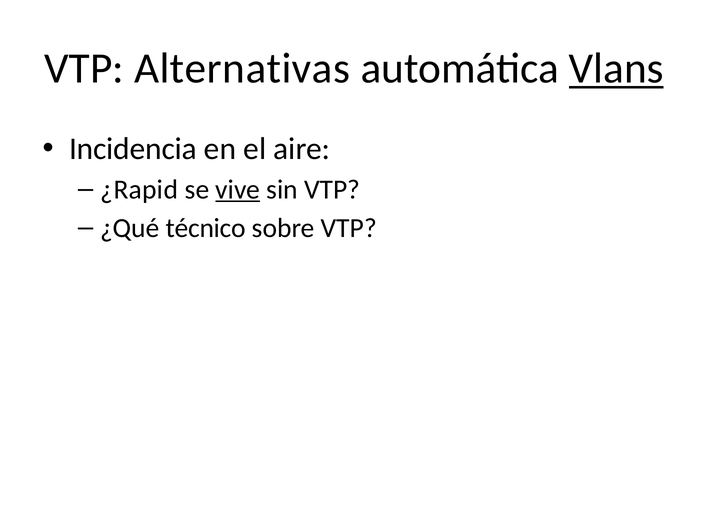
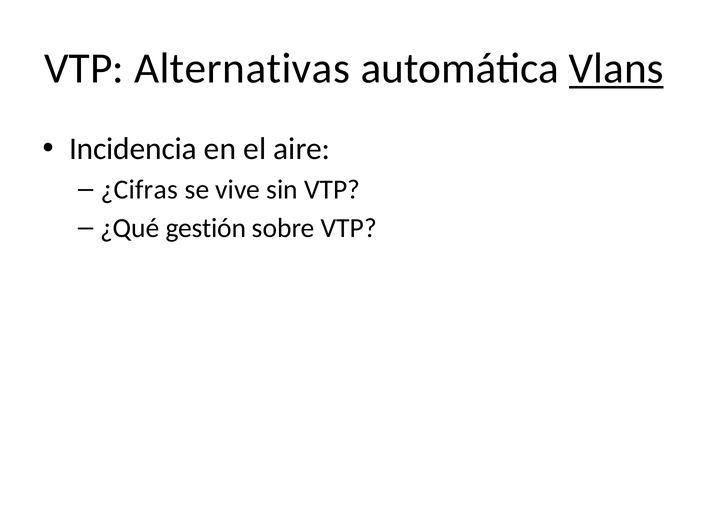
¿Rapid: ¿Rapid -> ¿Cifras
vive underline: present -> none
técnico: técnico -> gestión
